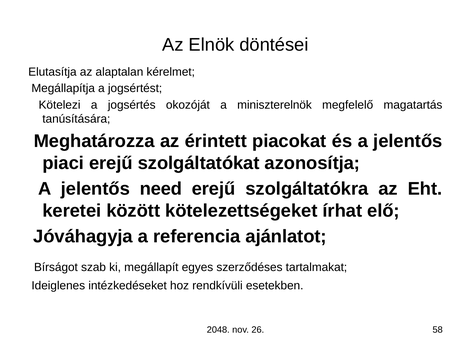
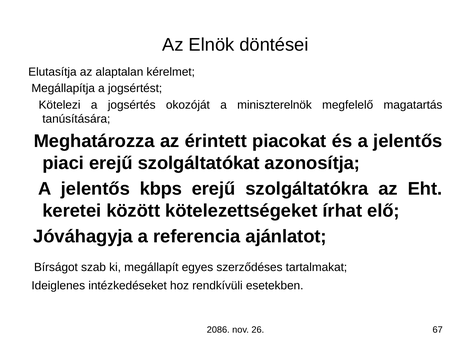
need: need -> kbps
2048: 2048 -> 2086
58: 58 -> 67
